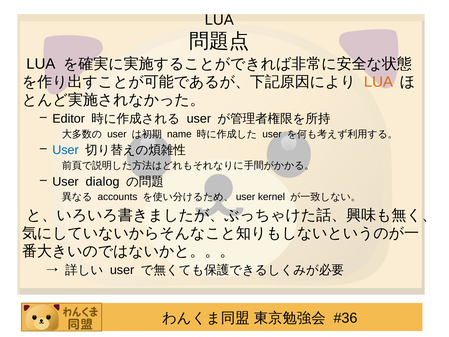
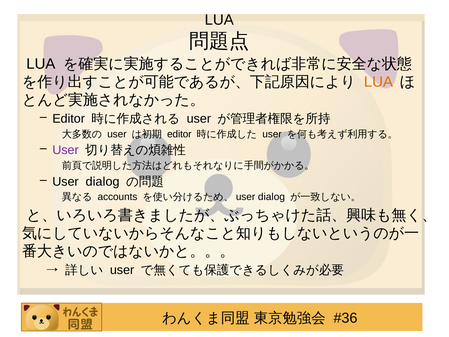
name at (179, 134): name -> editor
User at (66, 150) colour: blue -> purple
kernel at (272, 197): kernel -> dialog
